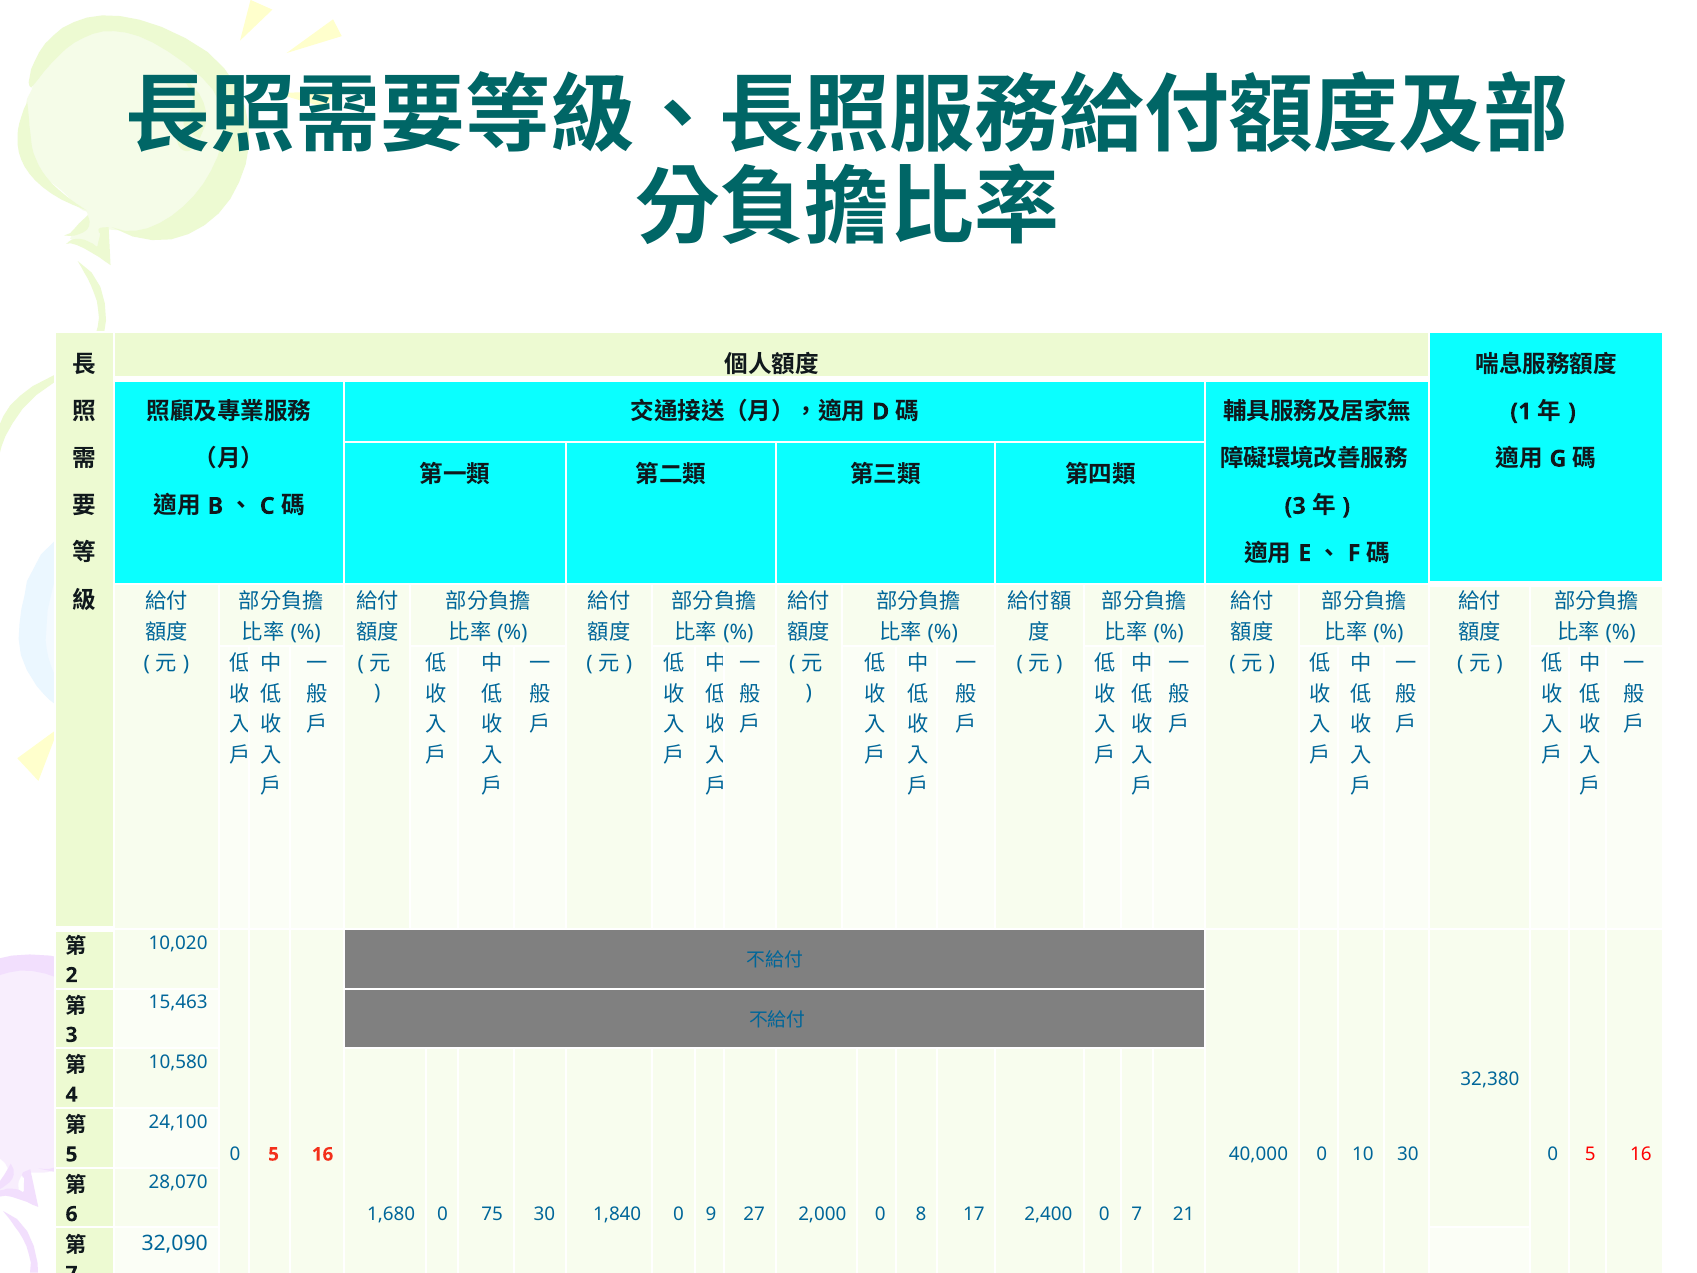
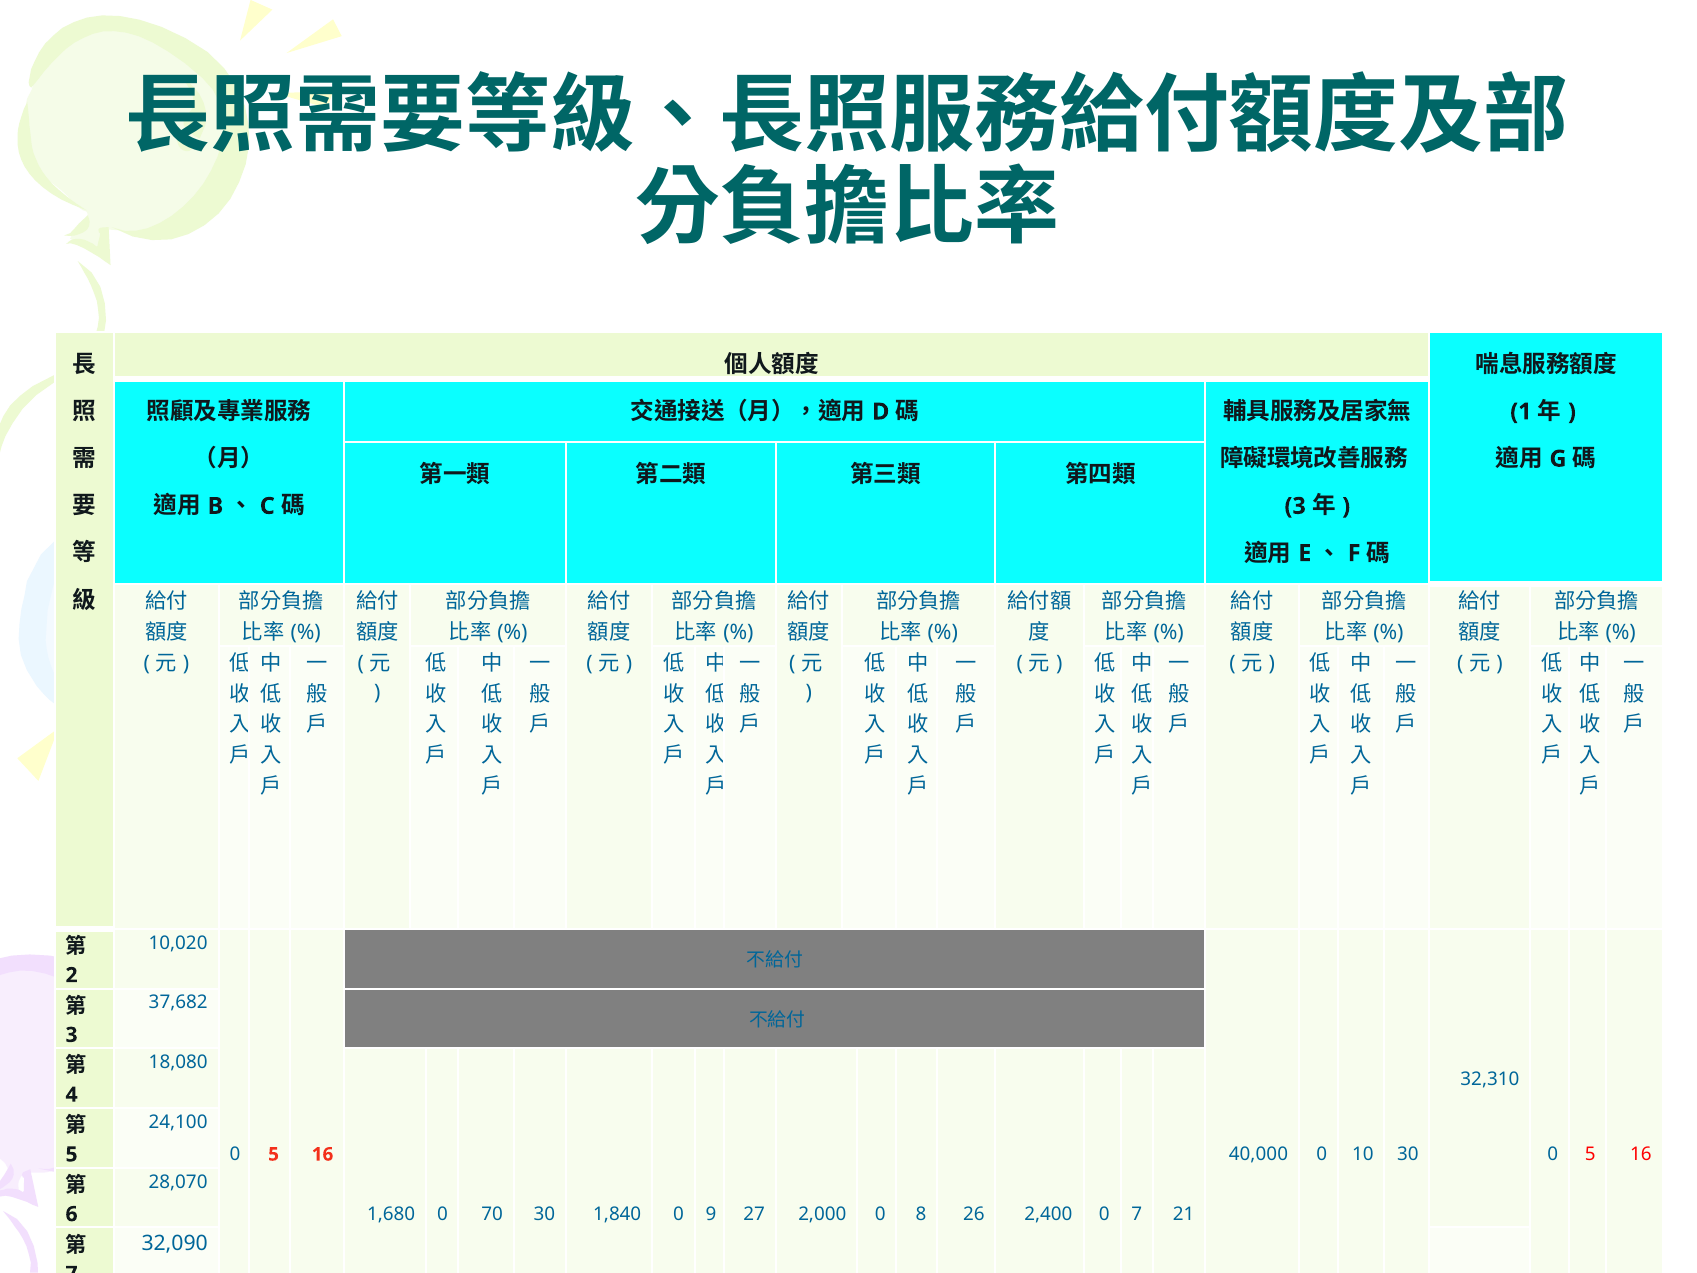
15,463: 15,463 -> 37,682
10,580: 10,580 -> 18,080
32,380: 32,380 -> 32,310
75: 75 -> 70
17: 17 -> 26
